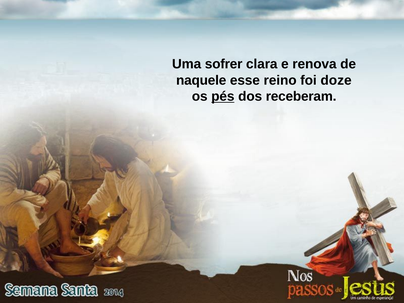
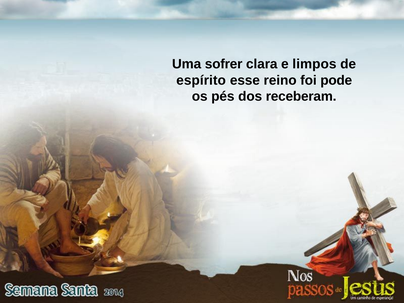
renova: renova -> limpos
naquele: naquele -> espírito
doze: doze -> pode
pés underline: present -> none
